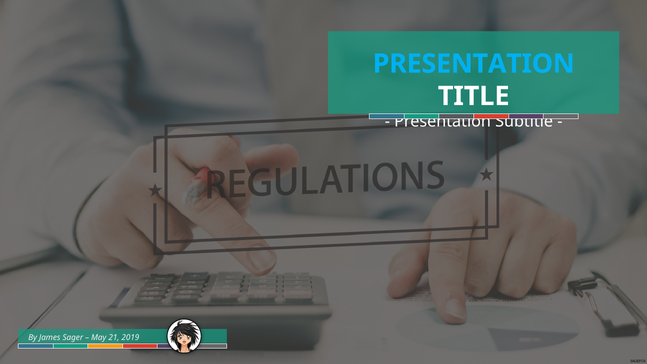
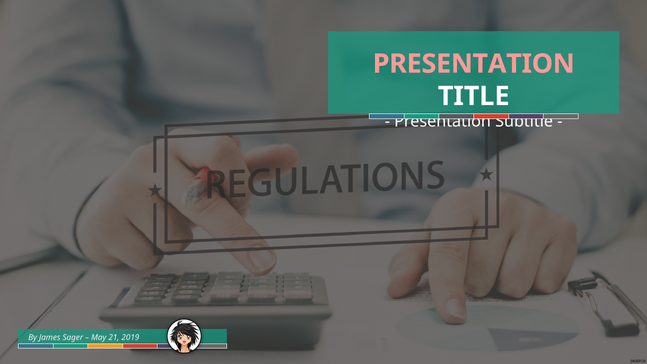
PRESENTATION at (474, 64) colour: light blue -> pink
